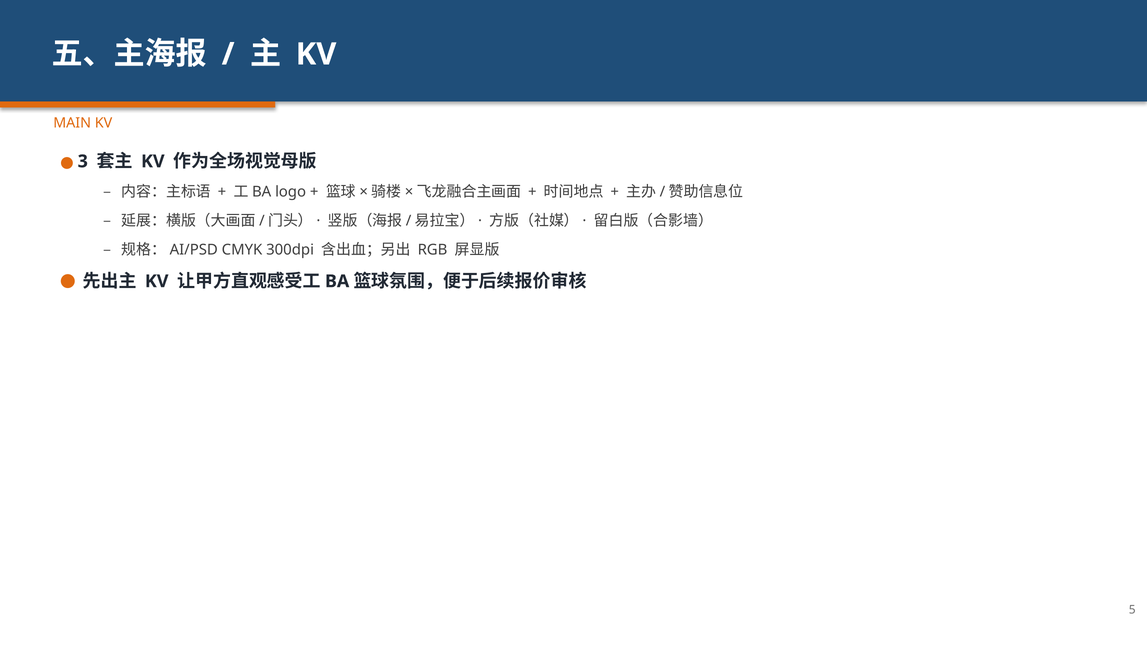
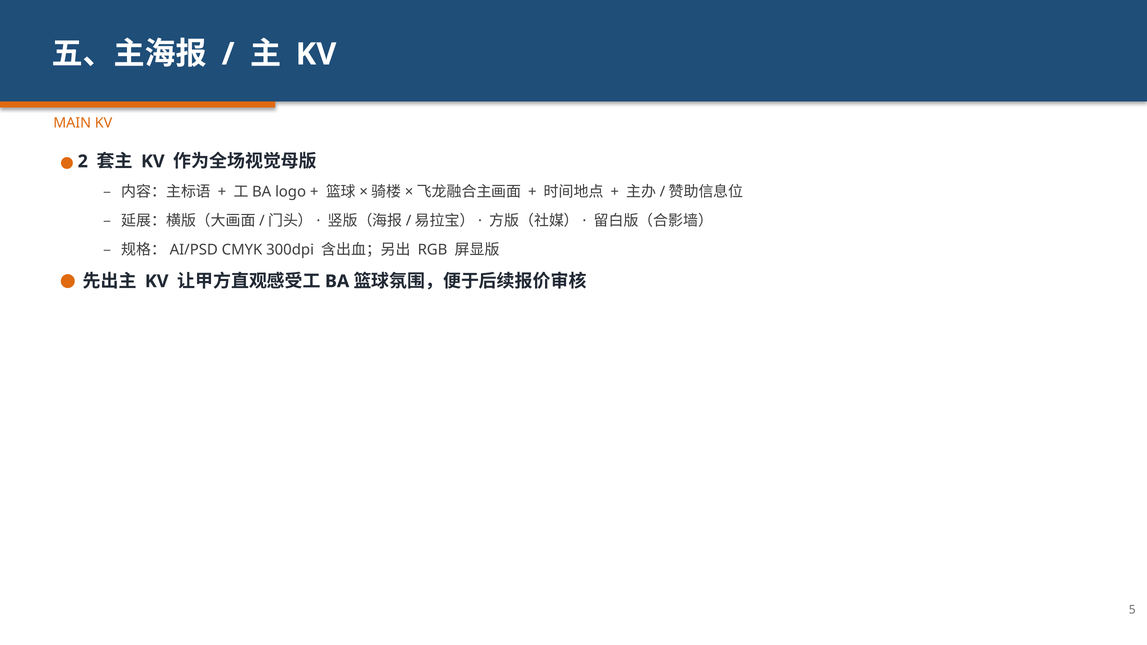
3: 3 -> 2
